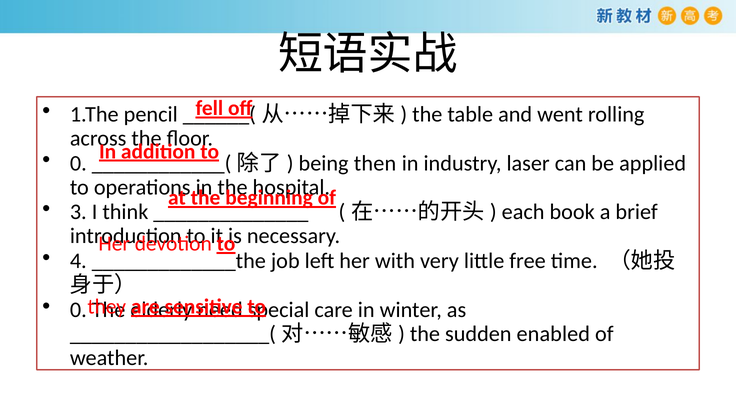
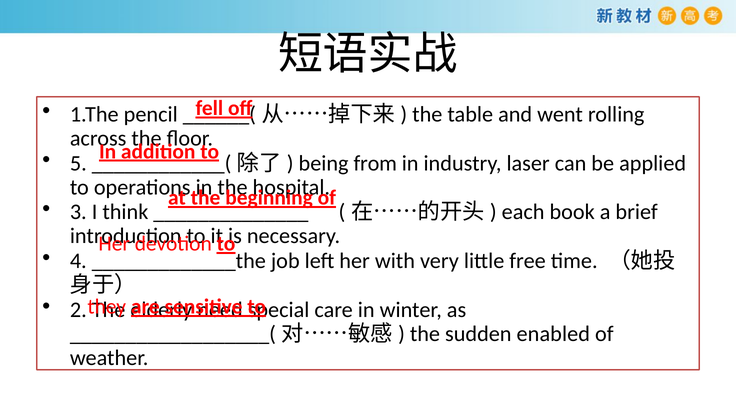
0 at (78, 163): 0 -> 5
then: then -> from
0 at (78, 310): 0 -> 2
